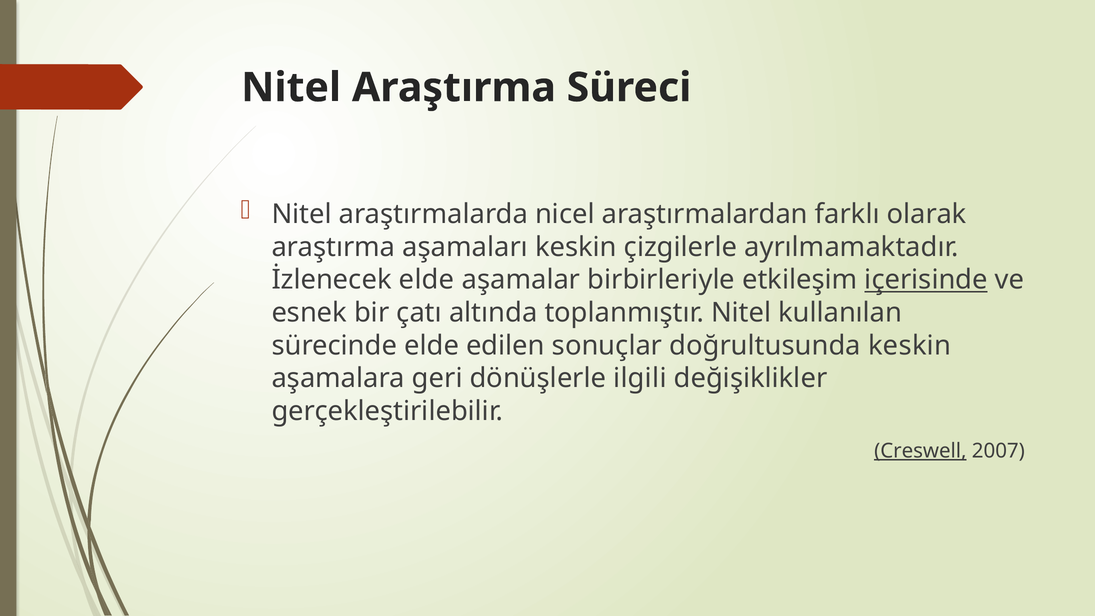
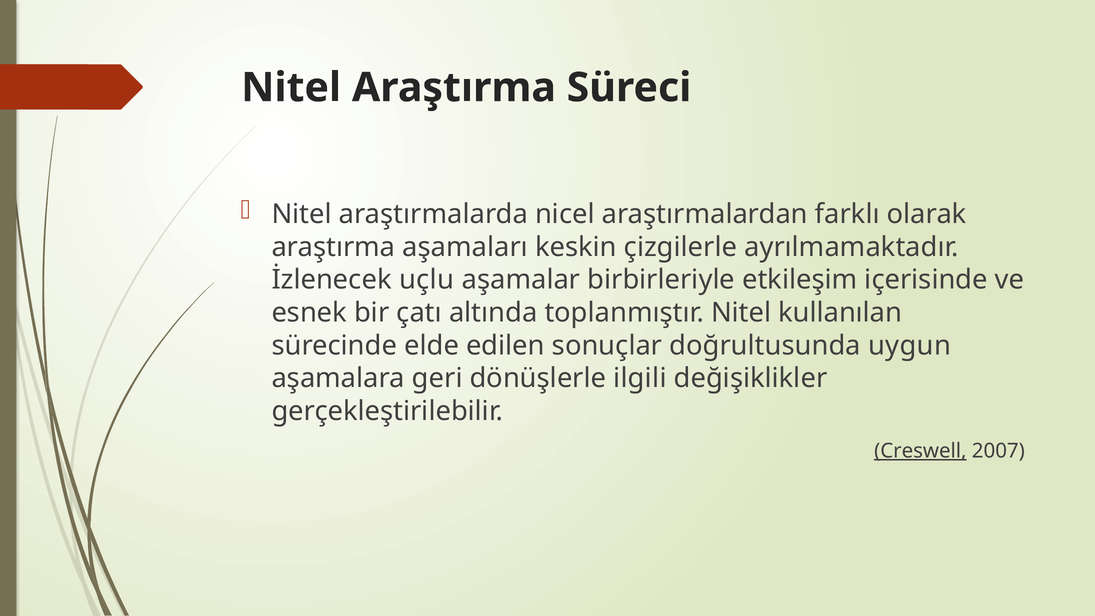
İzlenecek elde: elde -> uçlu
içerisinde underline: present -> none
doğrultusunda keskin: keskin -> uygun
